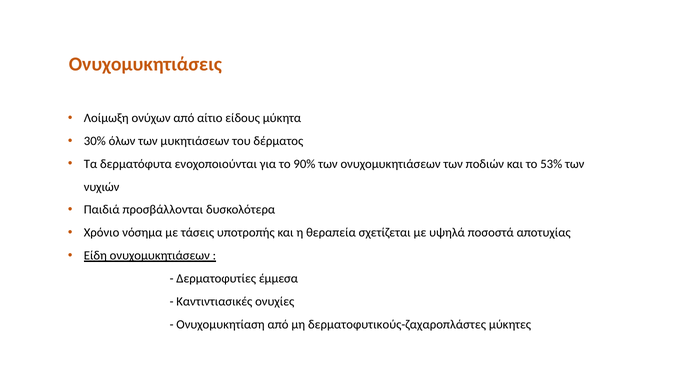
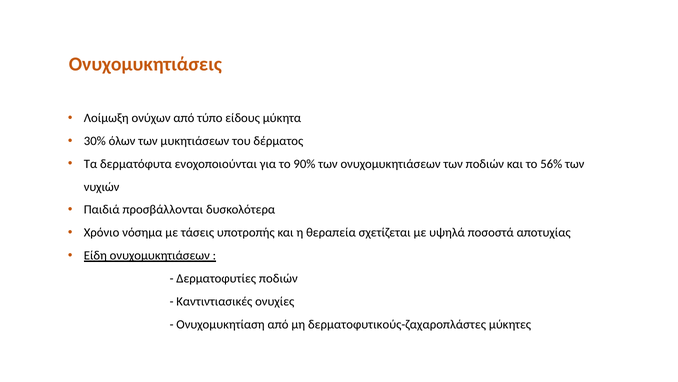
αίτιο: αίτιο -> τύπο
53%: 53% -> 56%
Δερματοφυτίες έμμεσα: έμμεσα -> ποδιών
